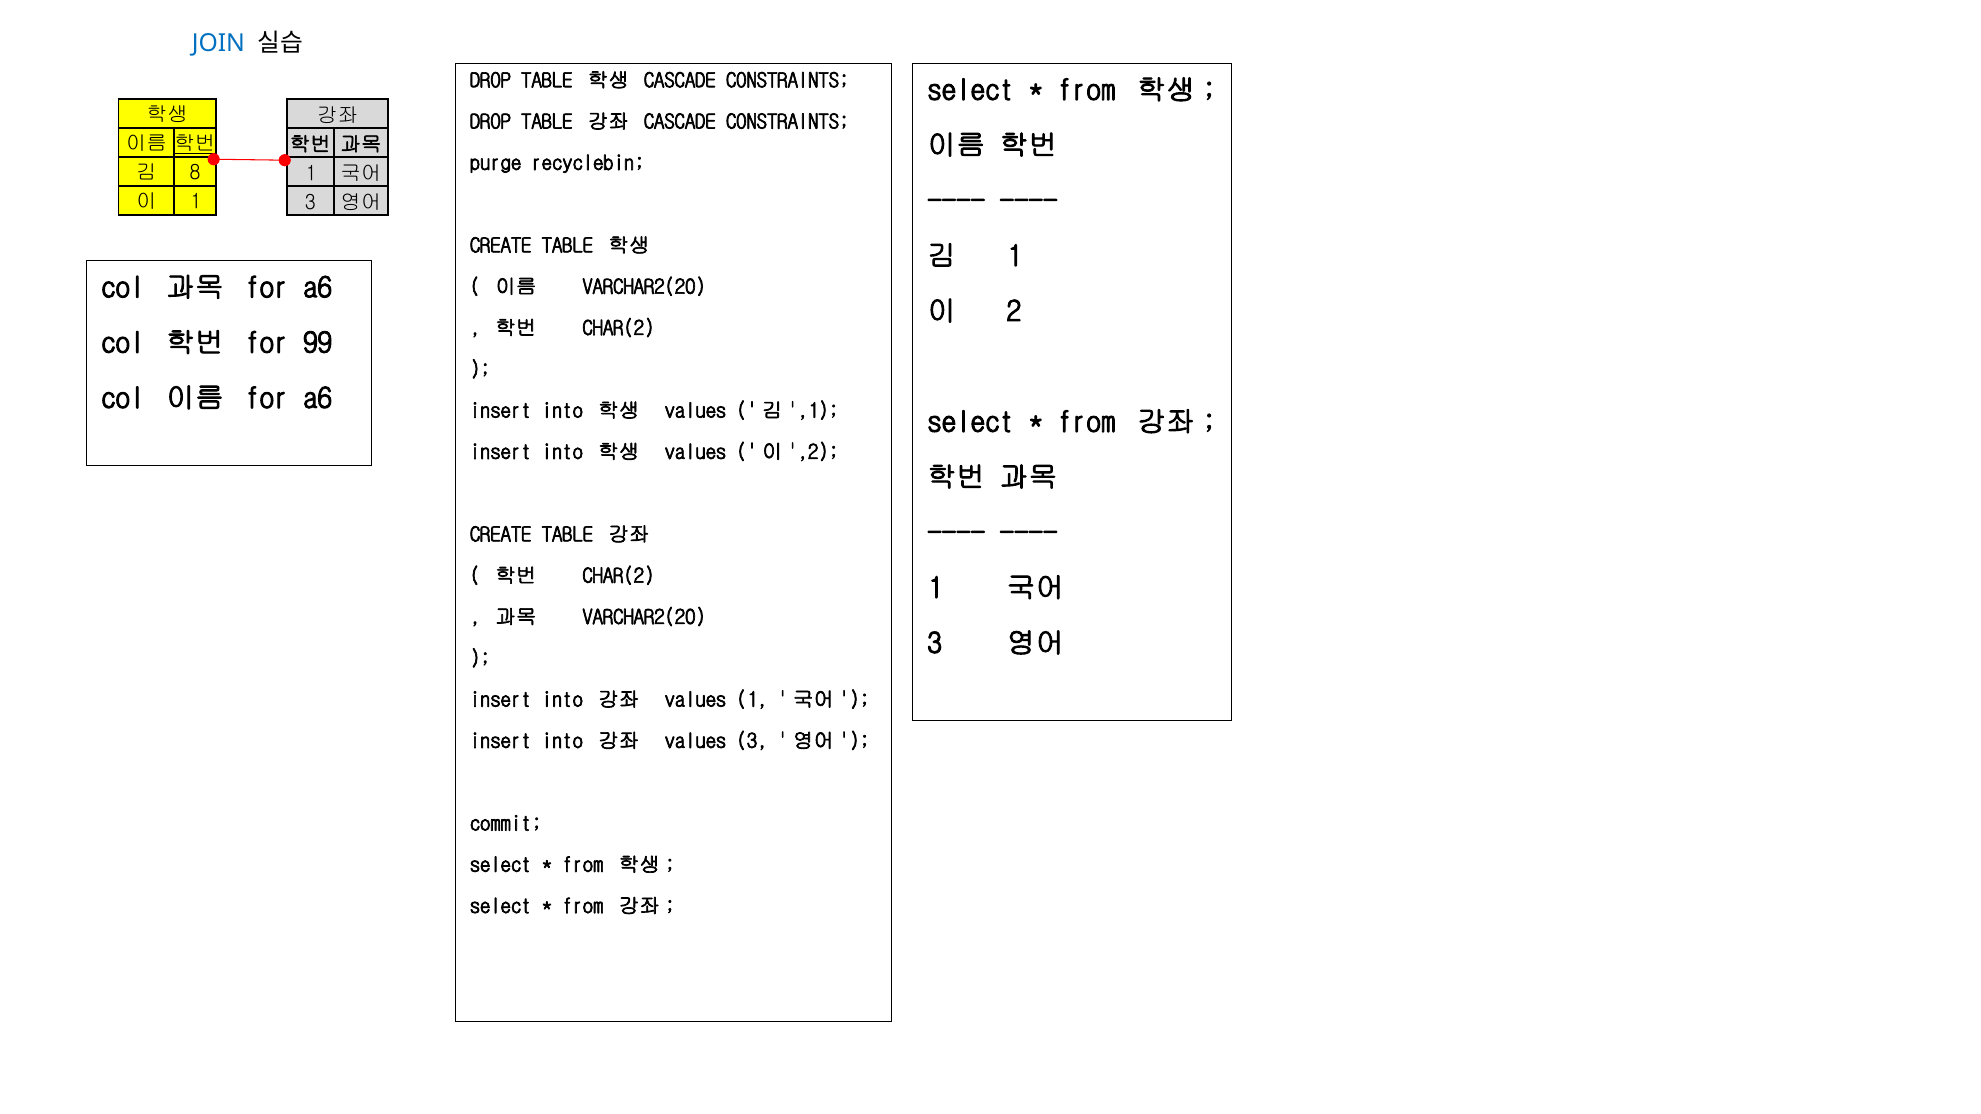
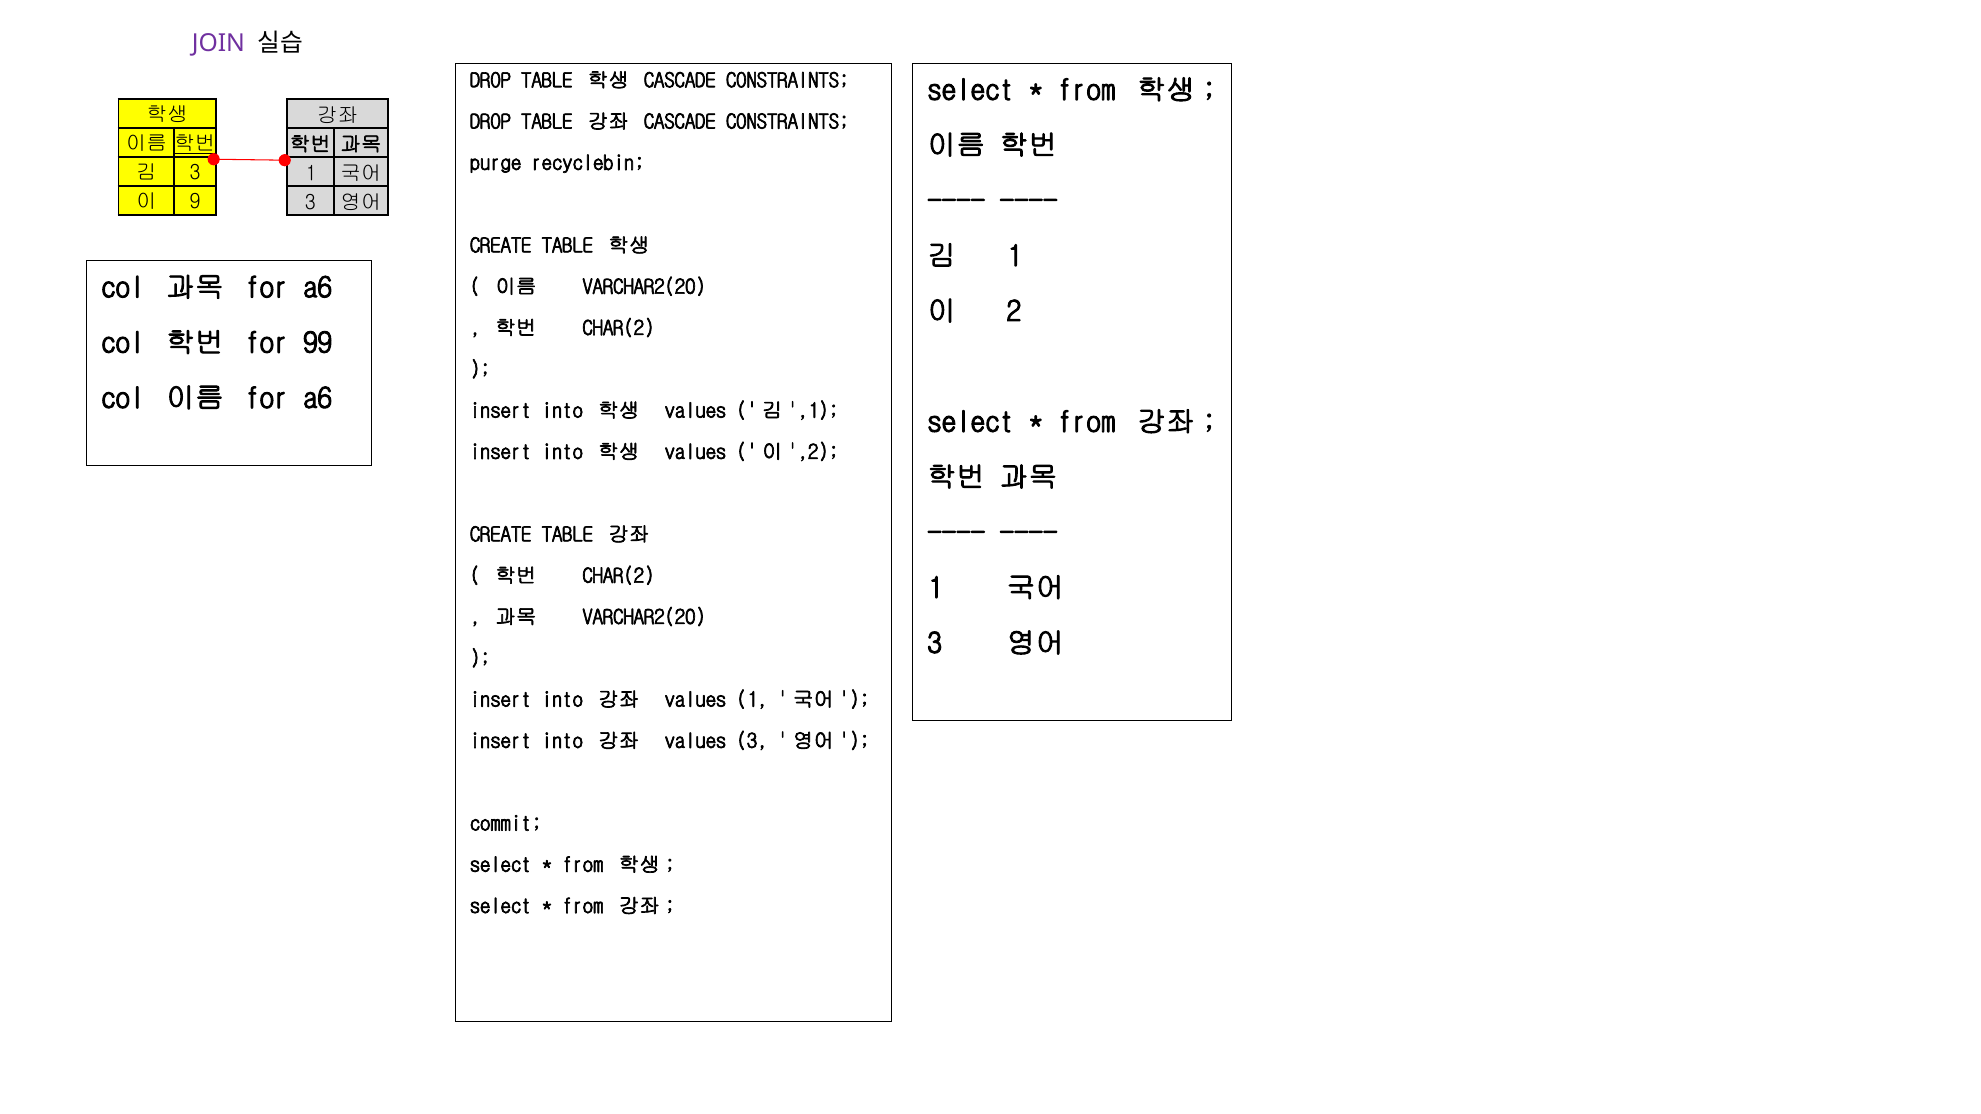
JOIN colour: blue -> purple
8 at (195, 173): 8 -> 3
1 at (195, 202): 1 -> 9
